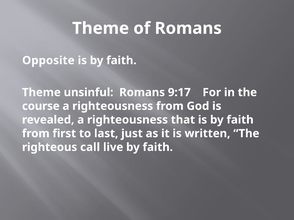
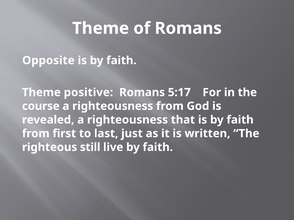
unsinful: unsinful -> positive
9:17: 9:17 -> 5:17
call: call -> still
